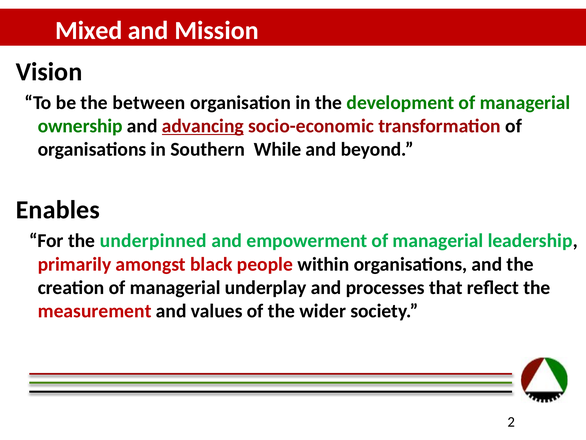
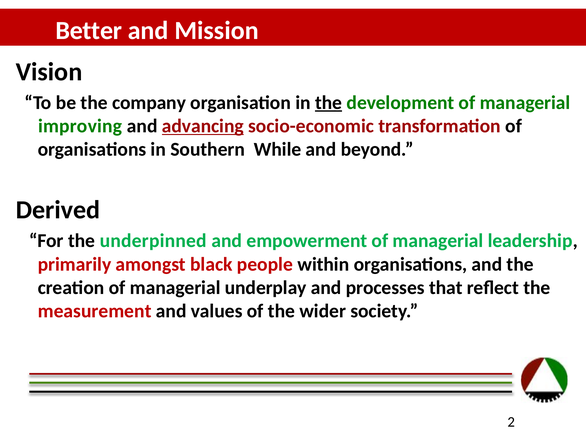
Mixed: Mixed -> Better
between: between -> company
the at (329, 102) underline: none -> present
ownership: ownership -> improving
Enables: Enables -> Derived
